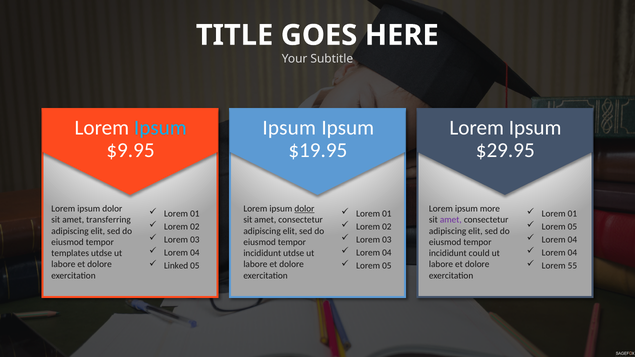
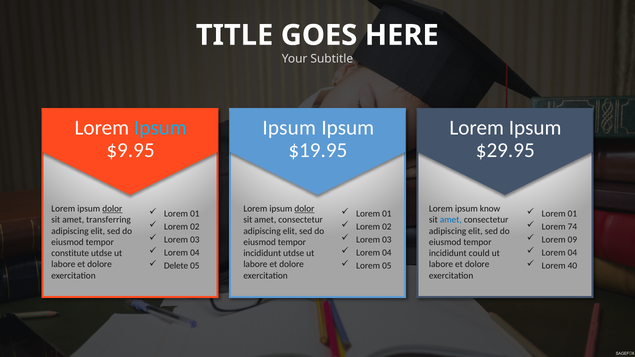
dolor at (112, 209) underline: none -> present
more: more -> know
amet at (451, 220) colour: purple -> blue
05 at (572, 227): 05 -> 74
04 at (572, 240): 04 -> 09
templates: templates -> constitute
Linked: Linked -> Delete
55: 55 -> 40
